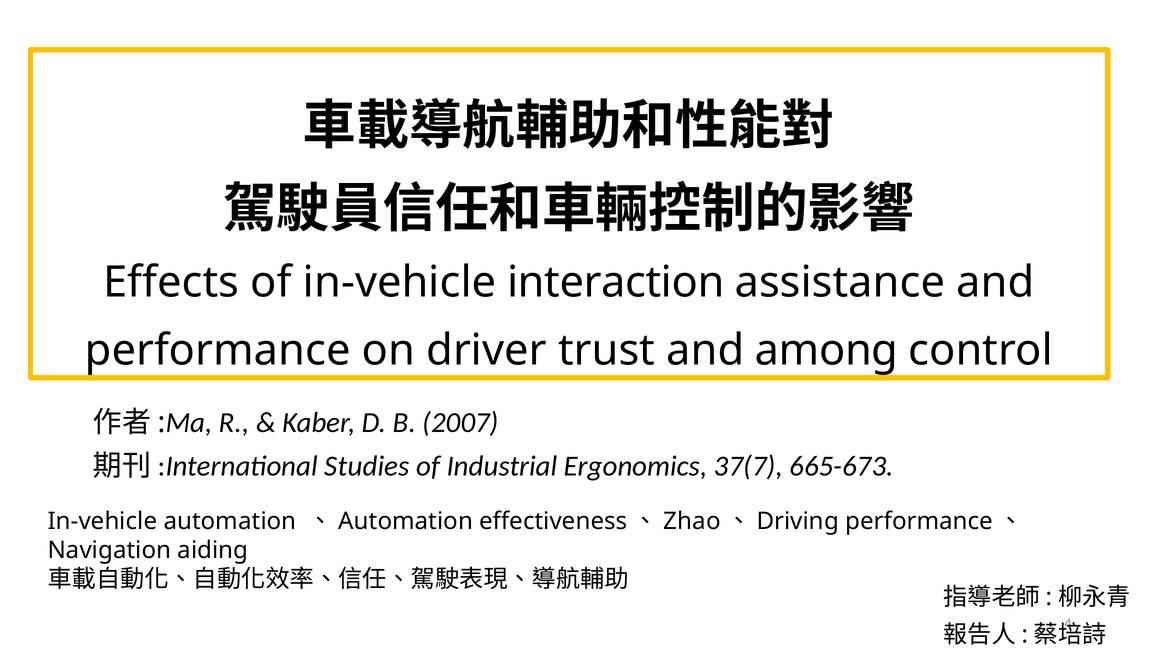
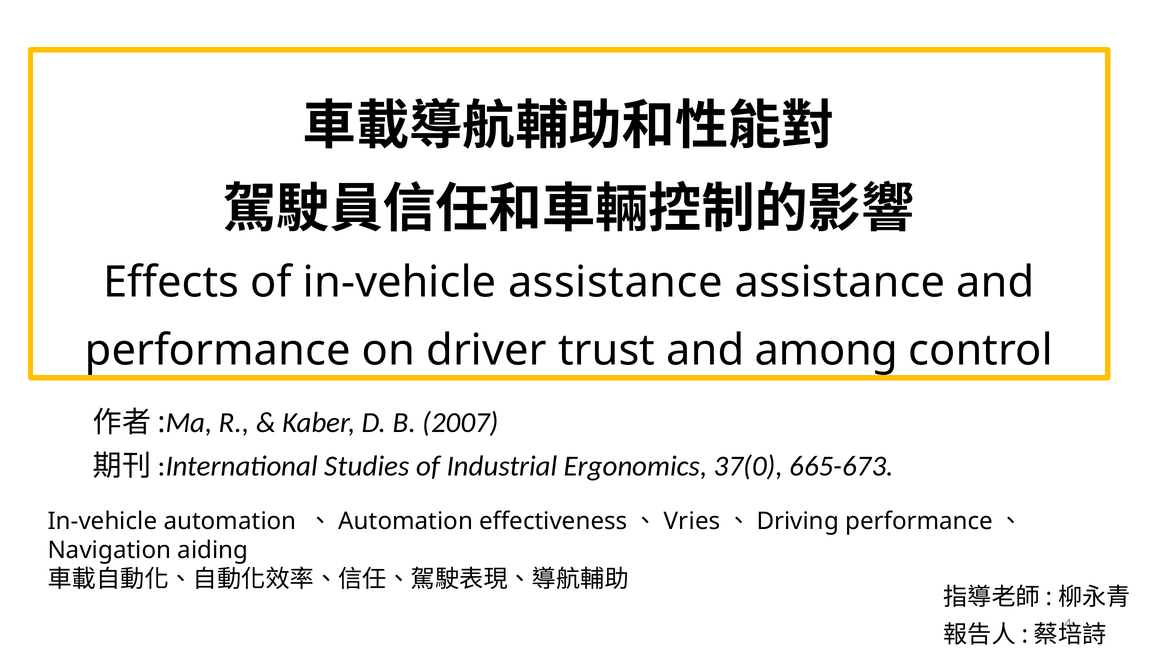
in-vehicle interaction: interaction -> assistance
37(7: 37(7 -> 37(0
Zhao: Zhao -> Vries
